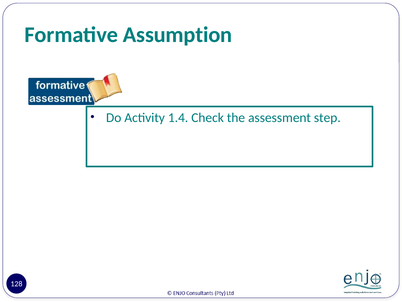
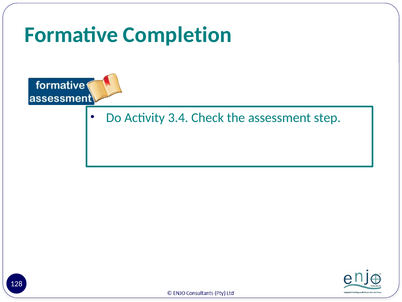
Assumption: Assumption -> Completion
1.4: 1.4 -> 3.4
